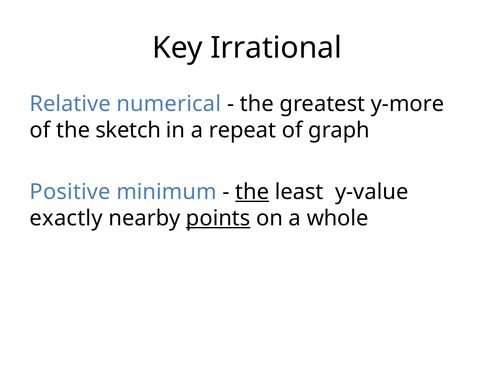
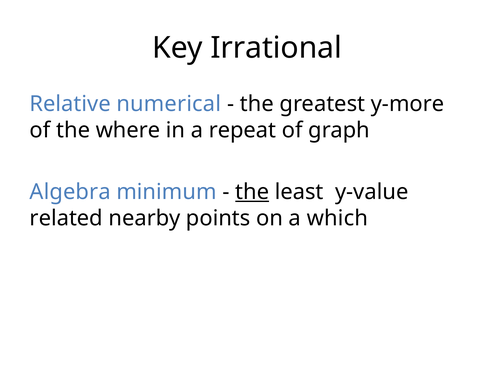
sketch: sketch -> where
Positive: Positive -> Algebra
exactly: exactly -> related
points underline: present -> none
whole: whole -> which
